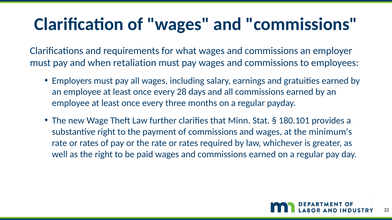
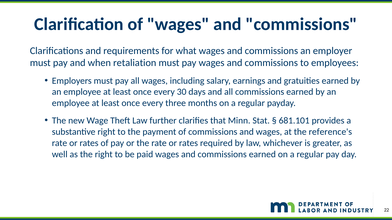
28: 28 -> 30
180.101: 180.101 -> 681.101
minimum's: minimum's -> reference's
